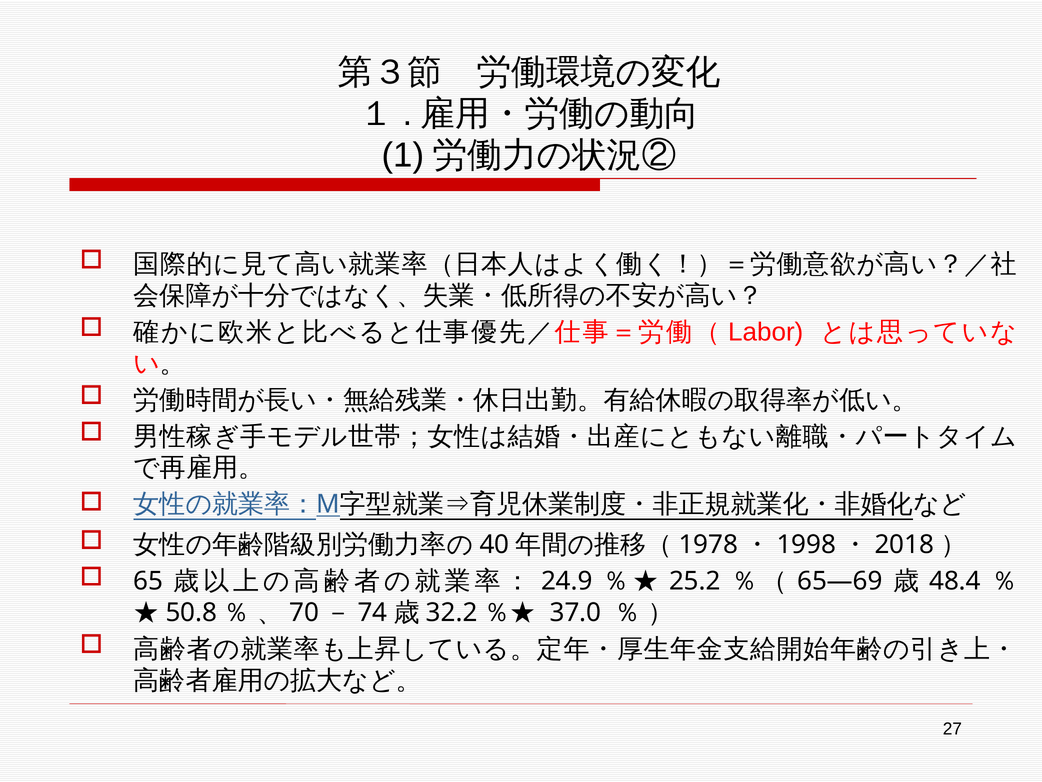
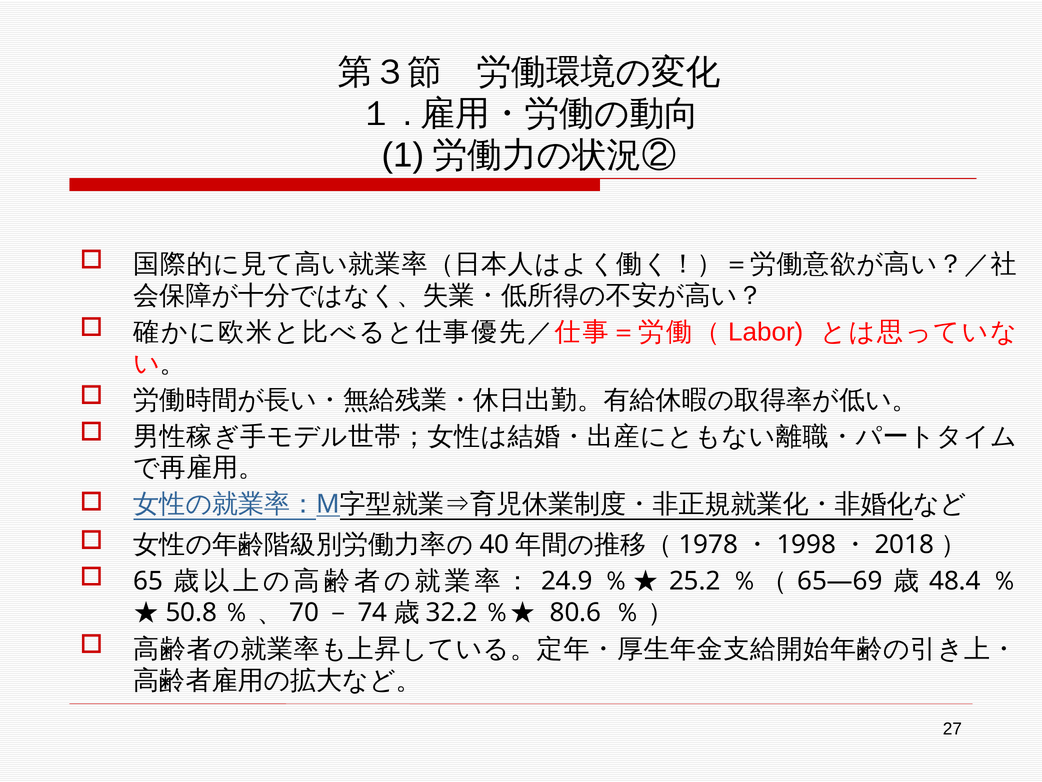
37.0: 37.0 -> 80.6
